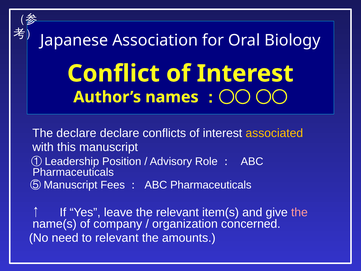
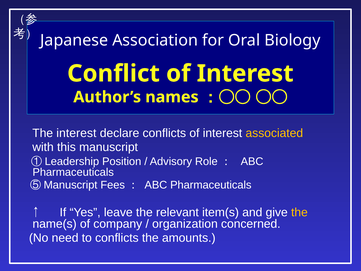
The declare: declare -> interest
the at (299, 212) colour: pink -> yellow
to relevant: relevant -> conflicts
